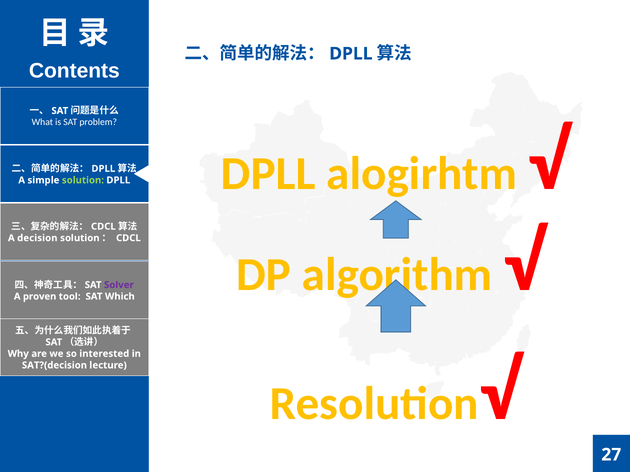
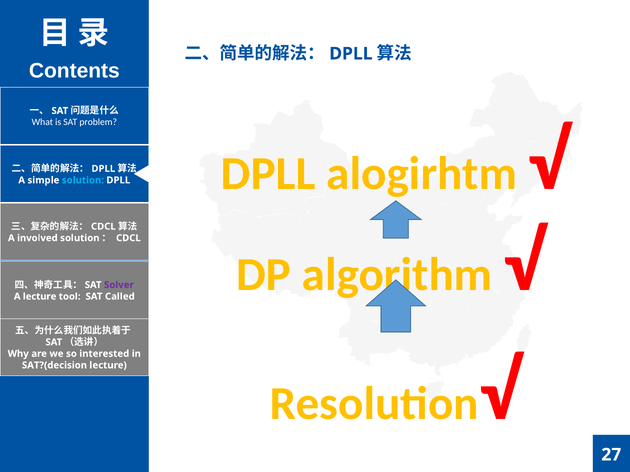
solution at (83, 180) colour: light green -> light blue
decision: decision -> involved
A proven: proven -> lecture
Which: Which -> Called
